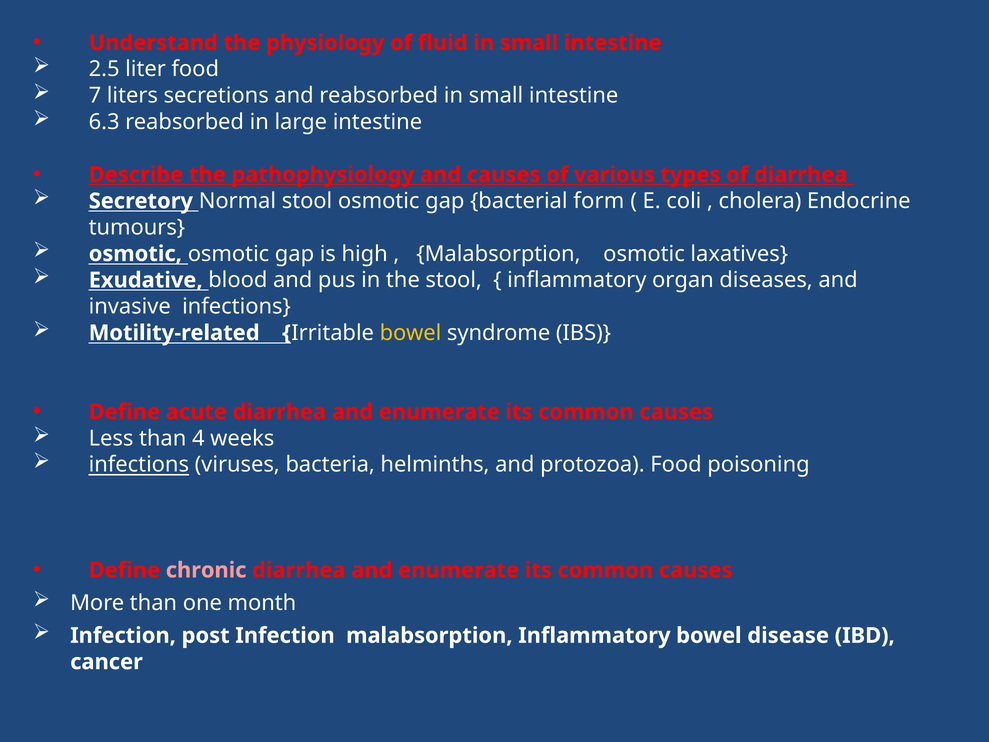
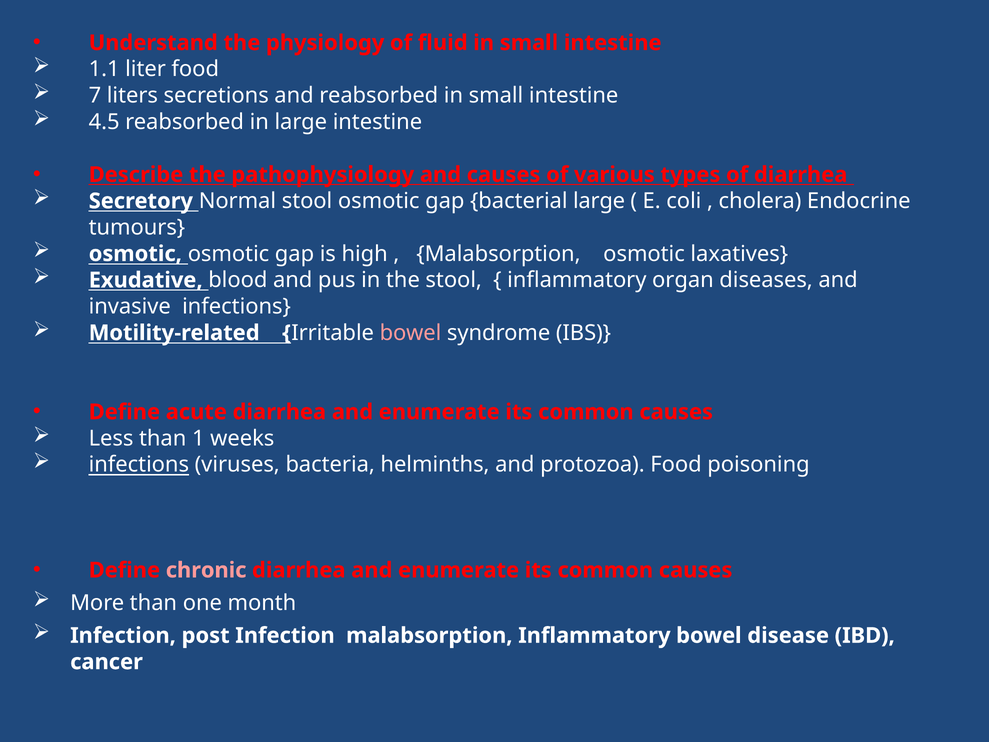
2.5: 2.5 -> 1.1
6.3: 6.3 -> 4.5
bacterial form: form -> large
bowel at (410, 333) colour: yellow -> pink
4: 4 -> 1
